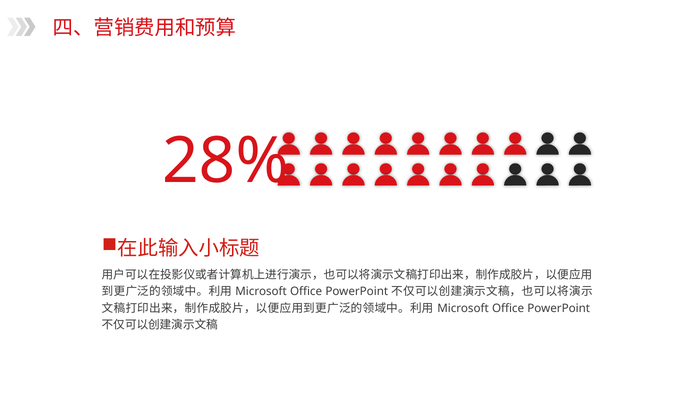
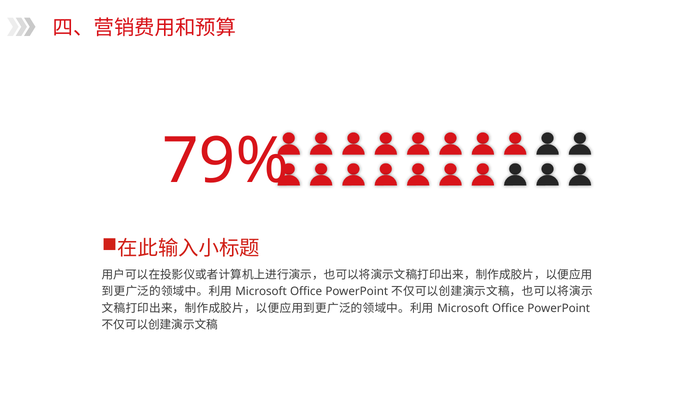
28%: 28% -> 79%
